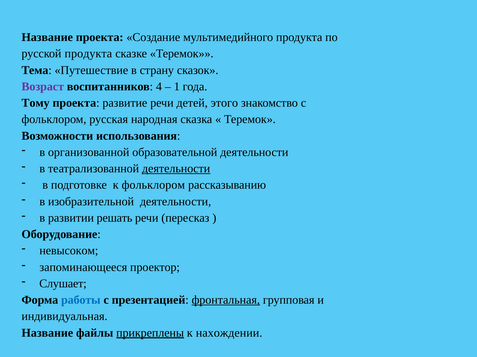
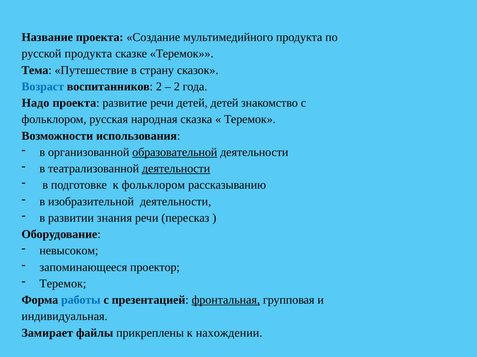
Возраст colour: purple -> blue
воспитанников 4: 4 -> 2
1 at (177, 87): 1 -> 2
Тому: Тому -> Надо
детей этого: этого -> детей
образовательной underline: none -> present
решать: решать -> знания
Слушает at (63, 284): Слушает -> Теремок
Название at (47, 333): Название -> Замирает
прикреплены underline: present -> none
